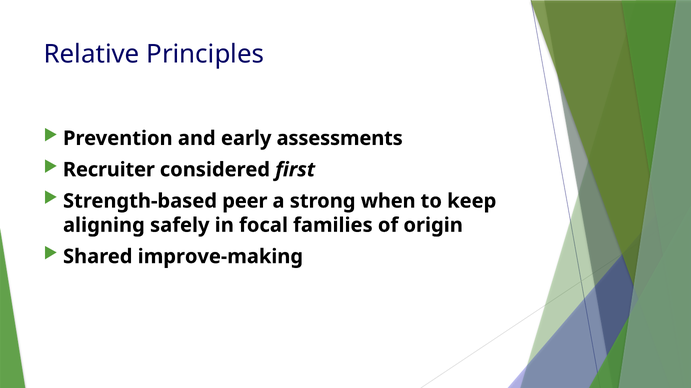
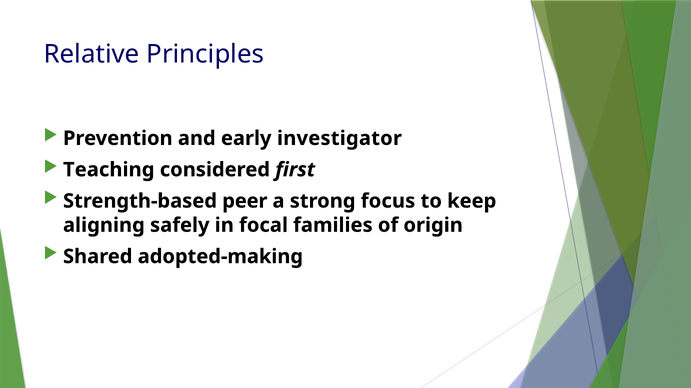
assessments: assessments -> investigator
Recruiter: Recruiter -> Teaching
when: when -> focus
improve-making: improve-making -> adopted-making
